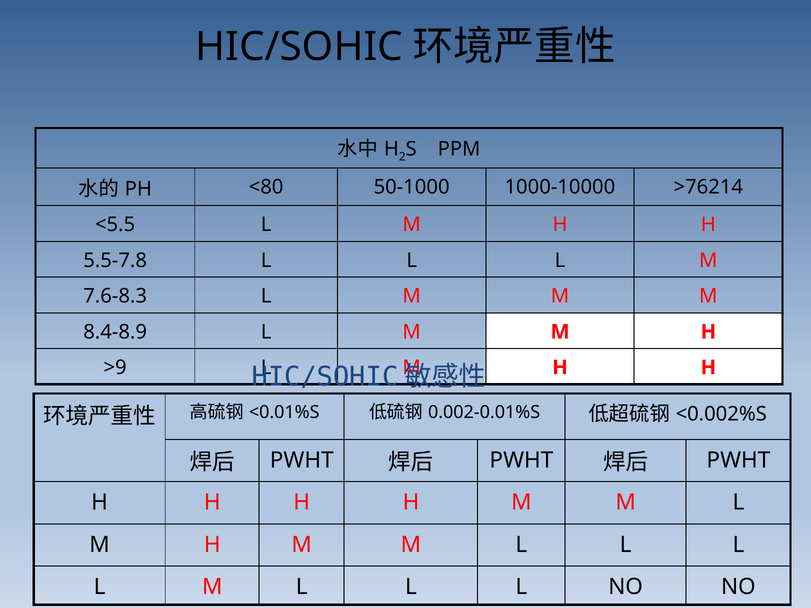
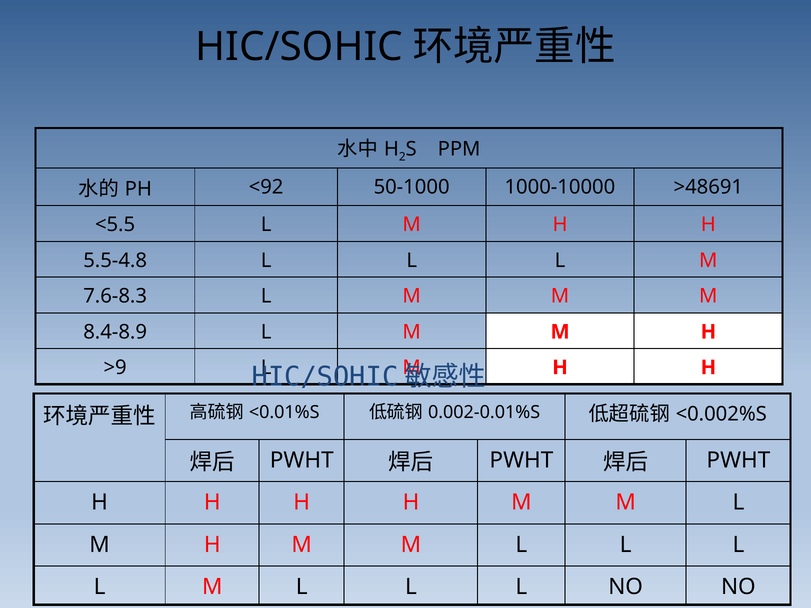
<80: <80 -> <92
>76214: >76214 -> >48691
5.5-7.8: 5.5-7.8 -> 5.5-4.8
